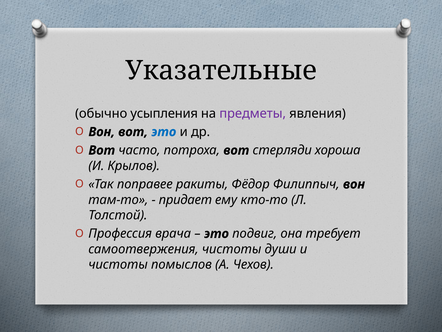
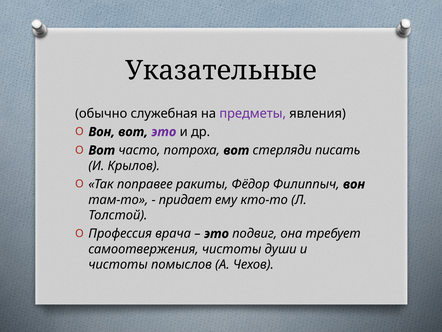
усыпления: усыпления -> служебная
это at (164, 132) colour: blue -> purple
хороша: хороша -> писать
